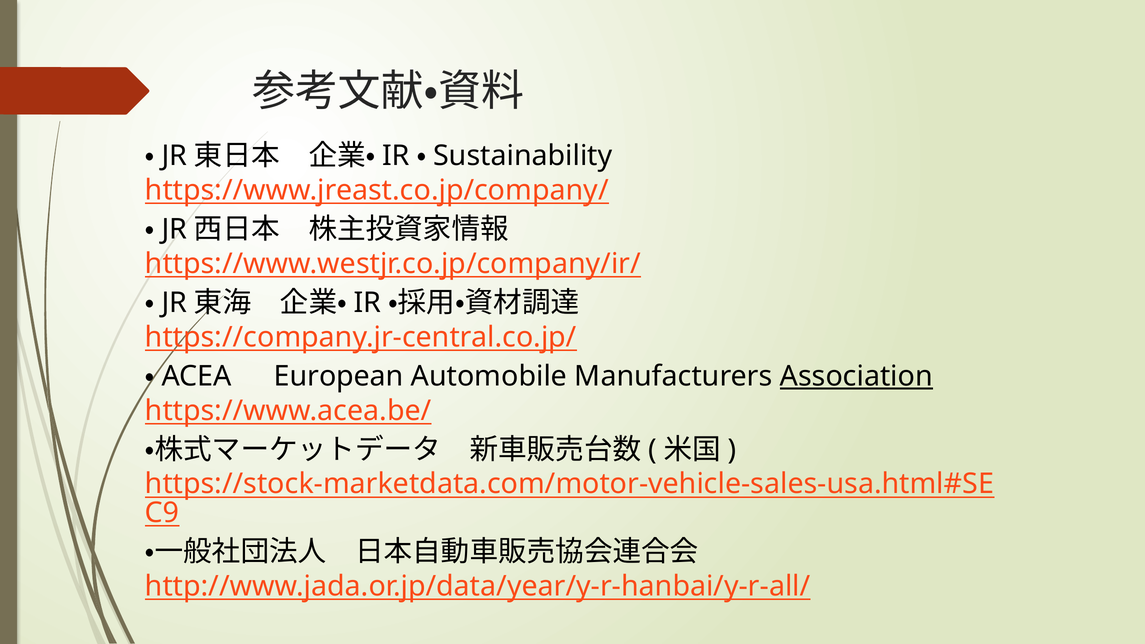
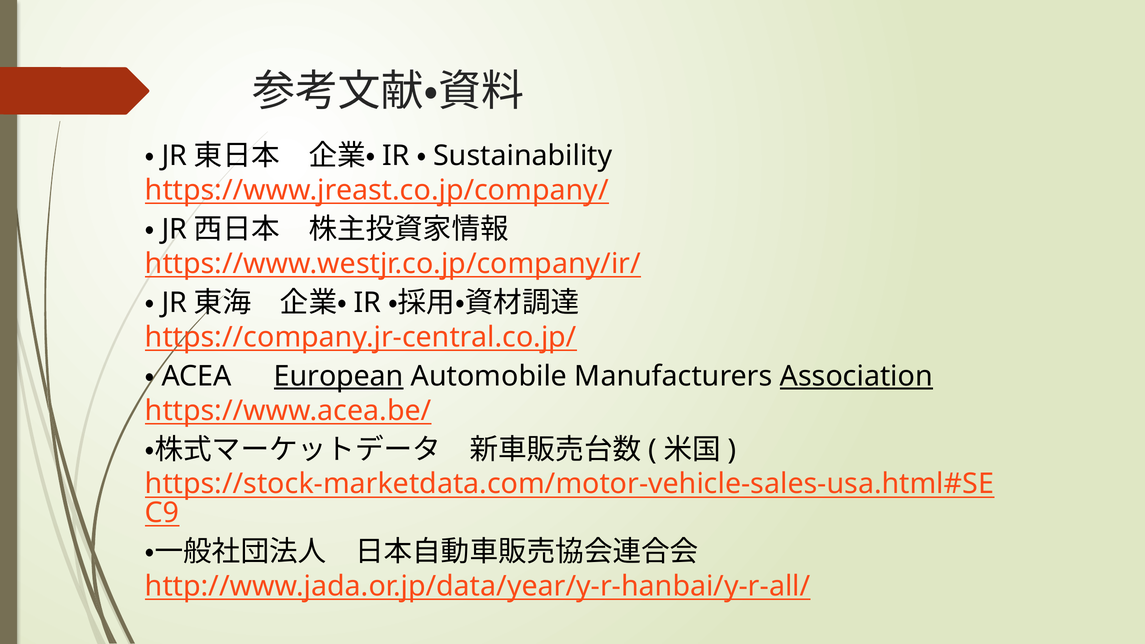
European underline: none -> present
